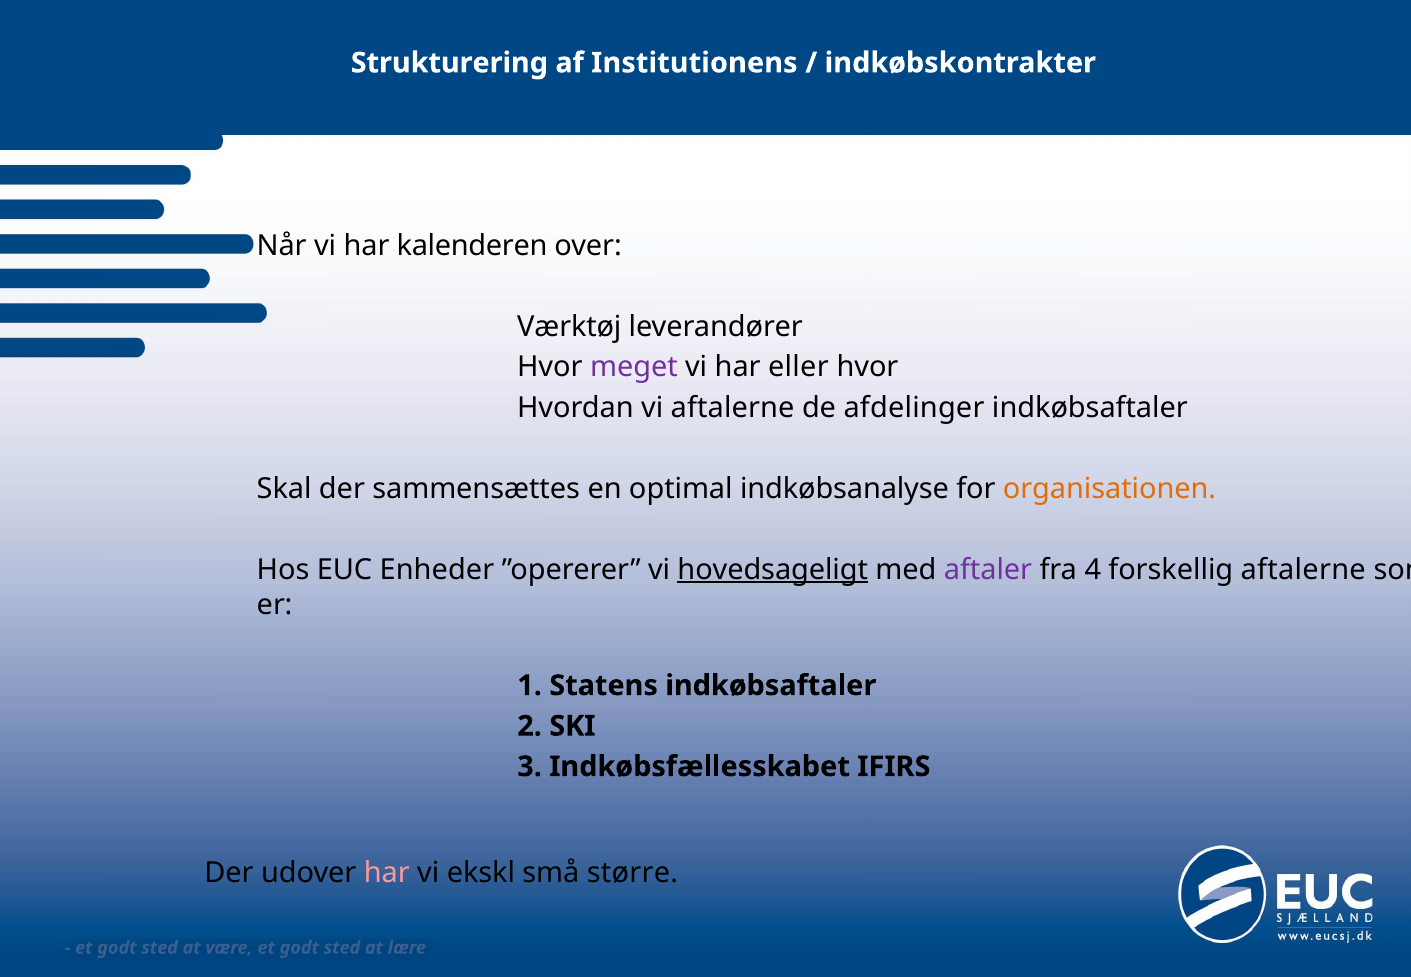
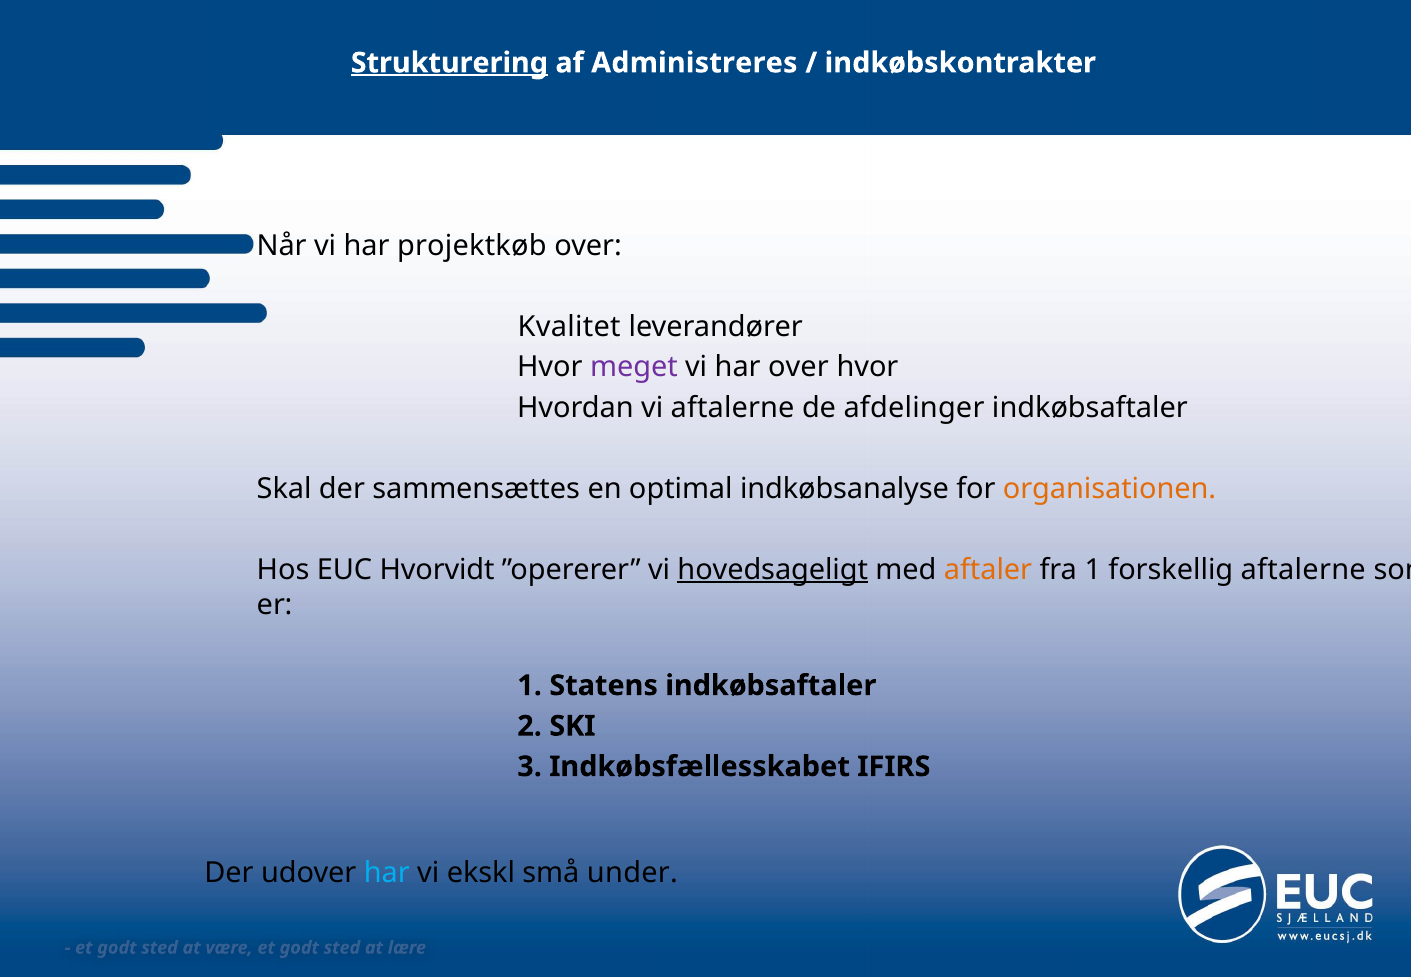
Strukturering underline: none -> present
Institutionens: Institutionens -> Administreres
kalenderen: kalenderen -> projektkøb
Værktøj: Værktøj -> Kvalitet
har eller: eller -> over
Enheder: Enheder -> Hvorvidt
aftaler colour: purple -> orange
fra 4: 4 -> 1
har at (387, 873) colour: pink -> light blue
større: større -> under
